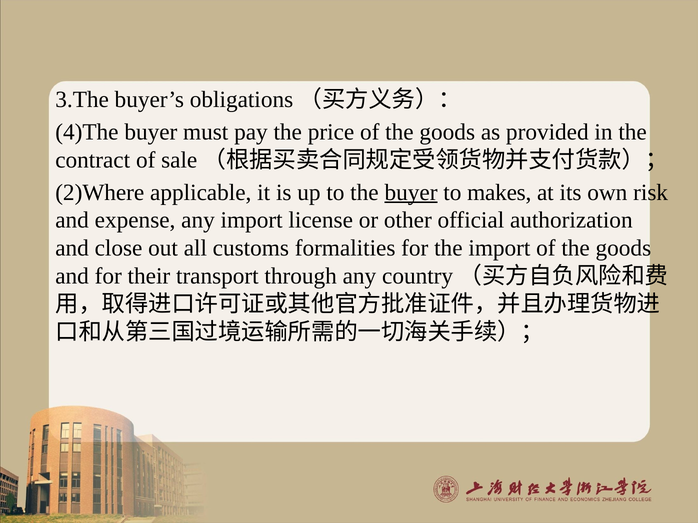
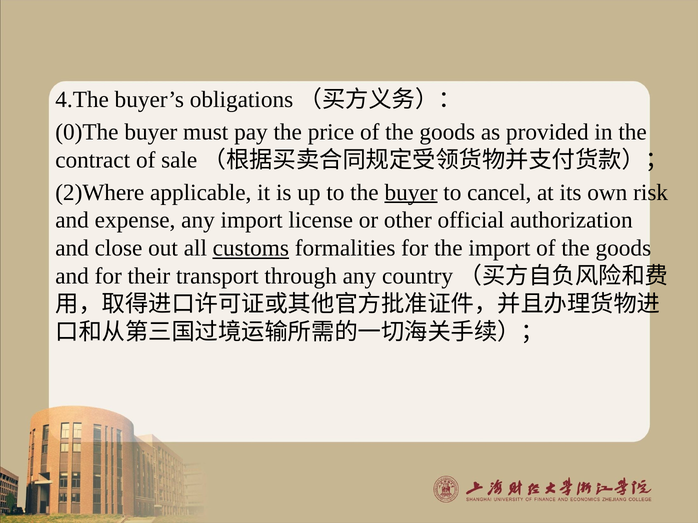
3.The: 3.The -> 4.The
4)The: 4)The -> 0)The
makes: makes -> cancel
customs underline: none -> present
